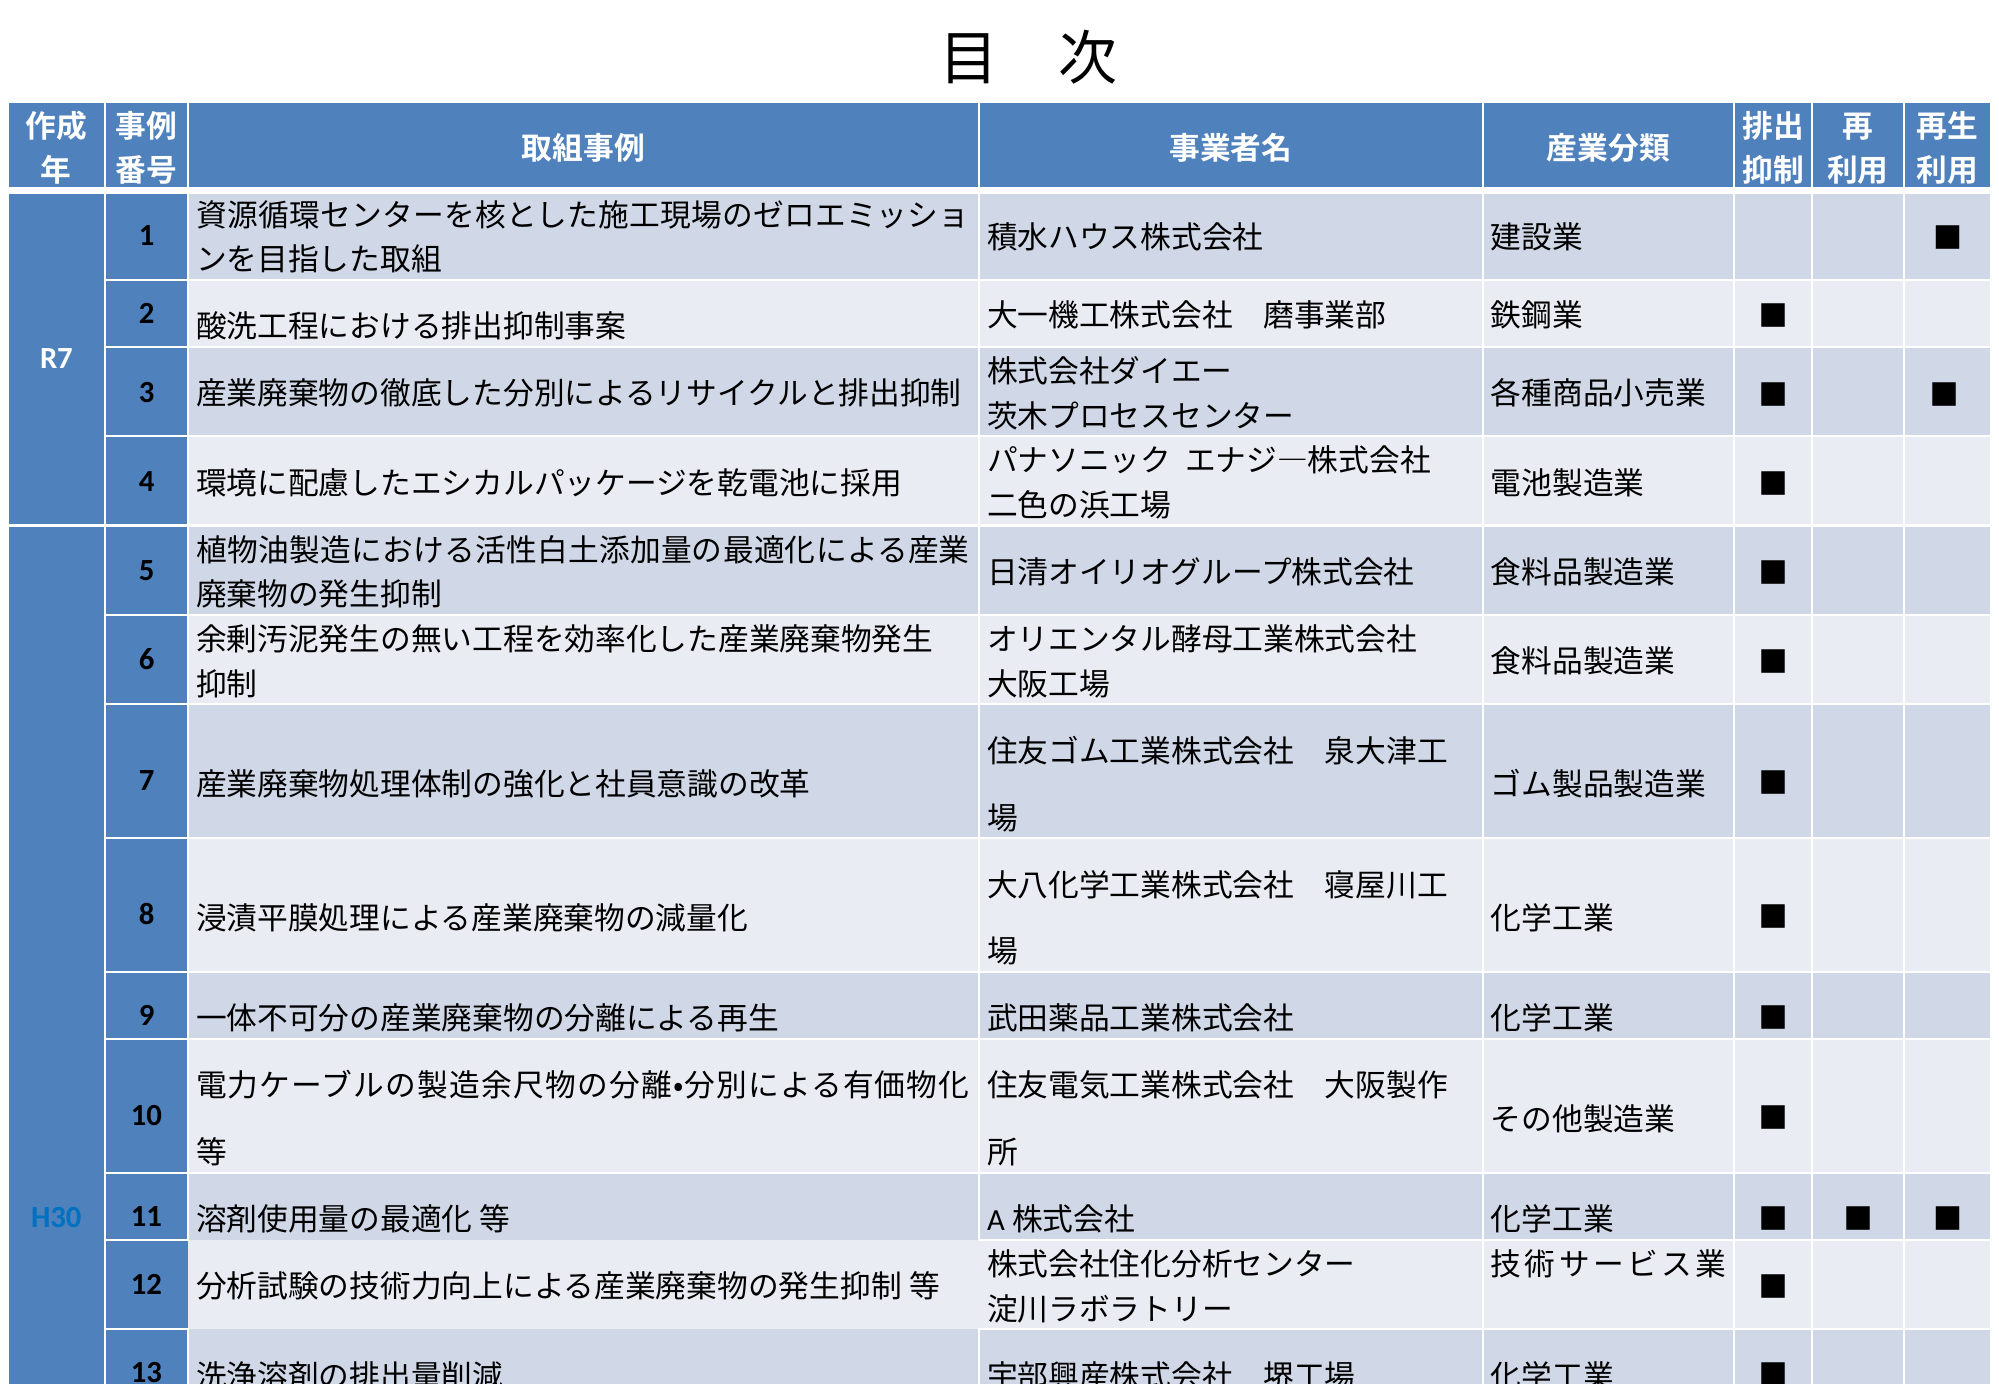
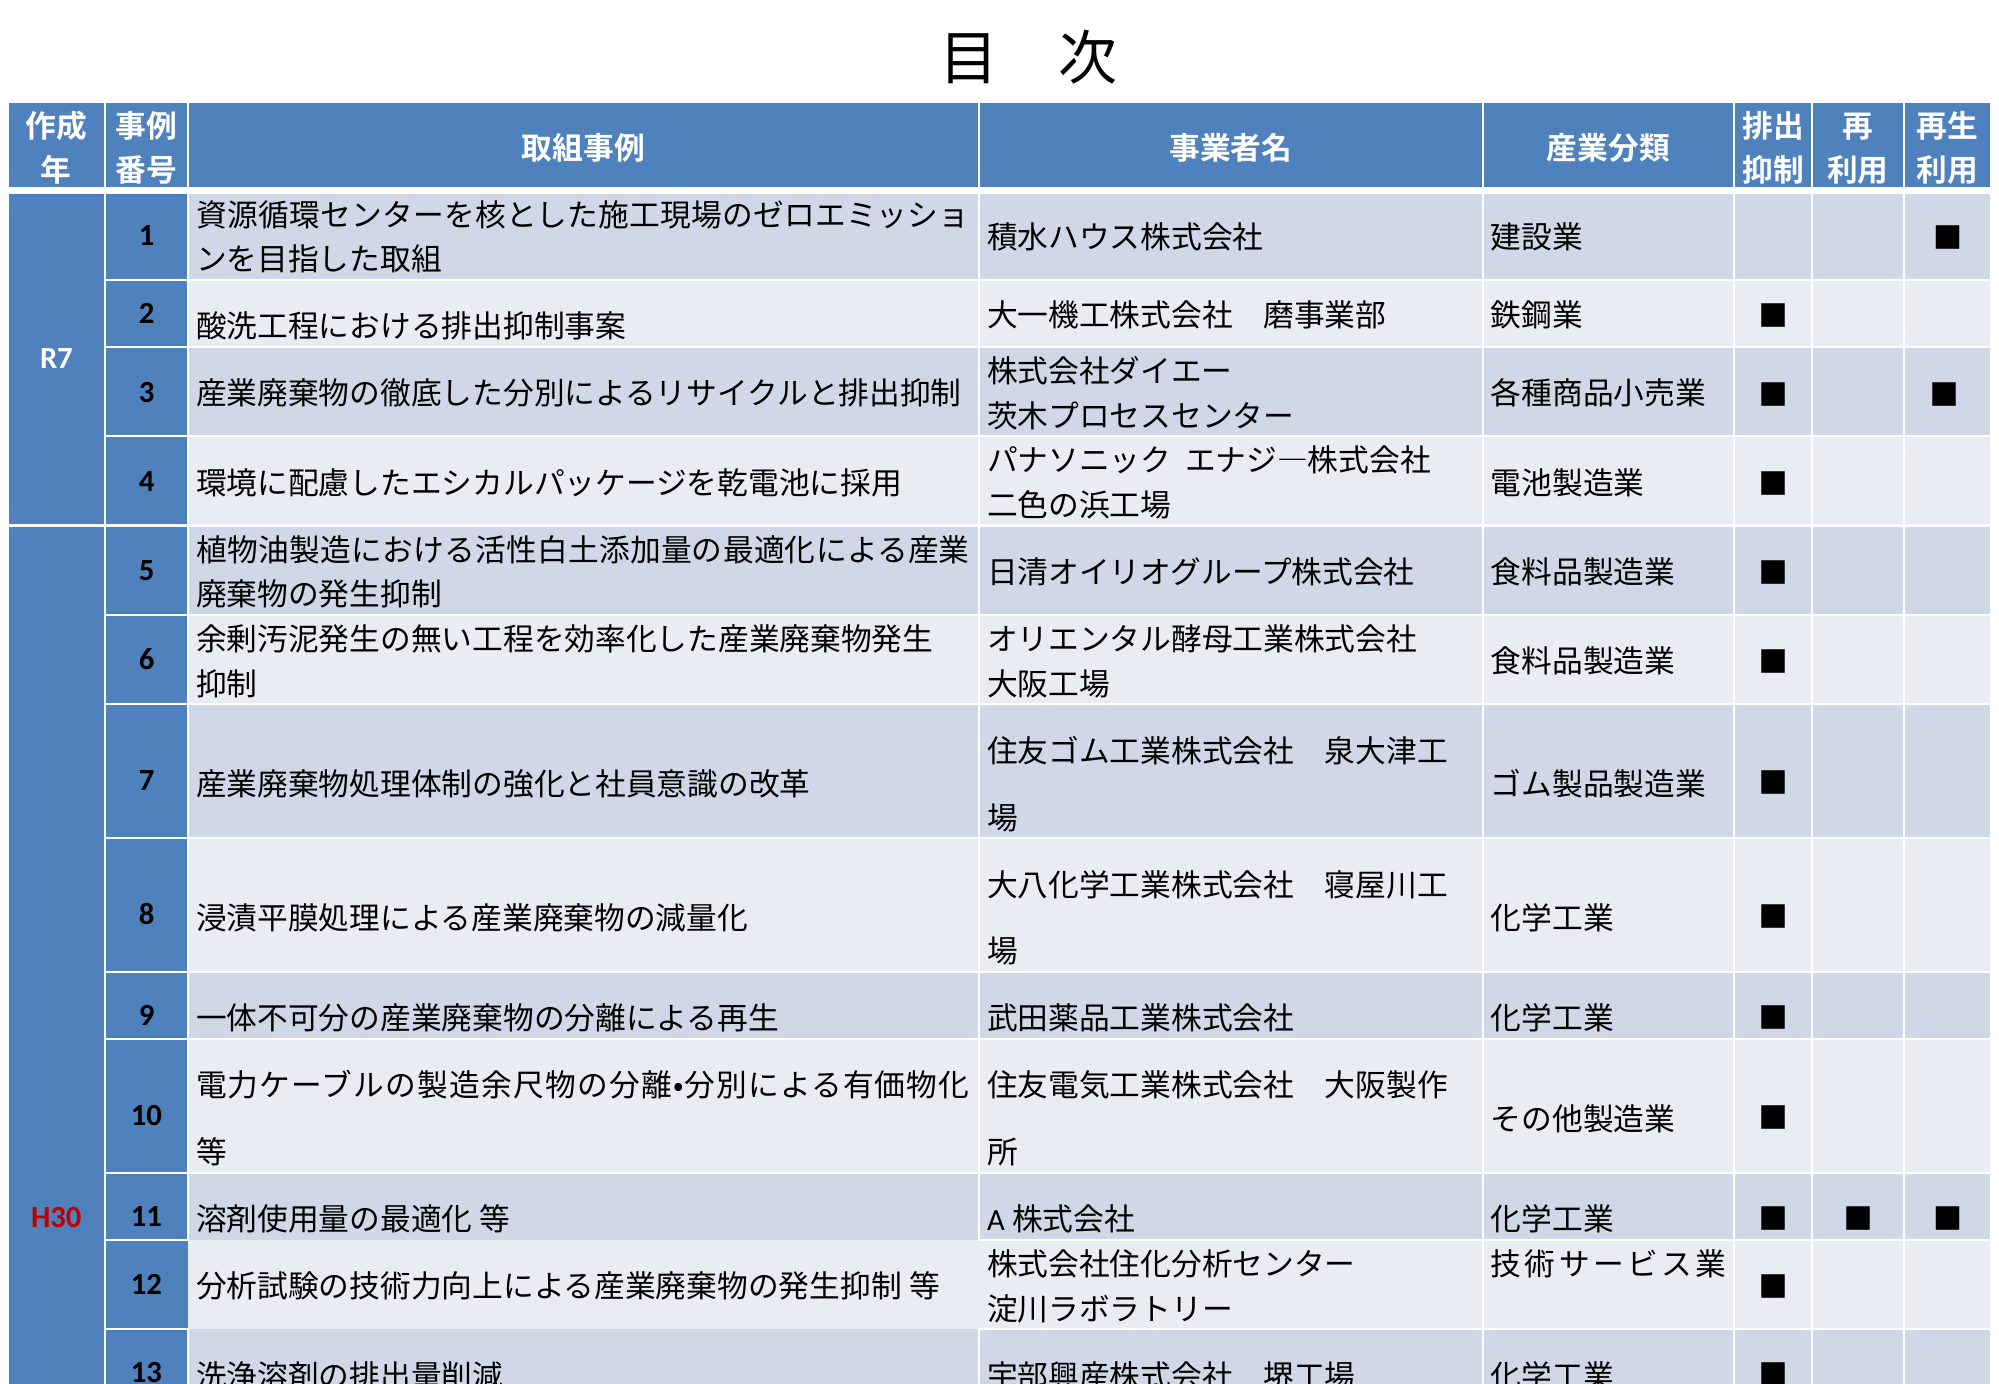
H30 colour: blue -> red
